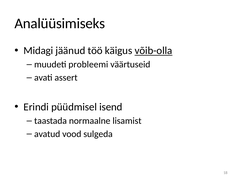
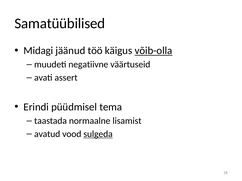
Analüüsimiseks: Analüüsimiseks -> Samatüübilised
probleemi: probleemi -> negatiivne
isend: isend -> tema
sulgeda underline: none -> present
